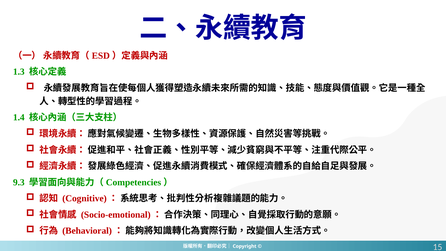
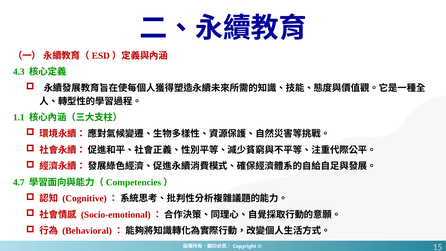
1.3: 1.3 -> 4.3
1.4: 1.4 -> 1.1
9.3: 9.3 -> 4.7
